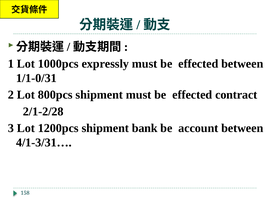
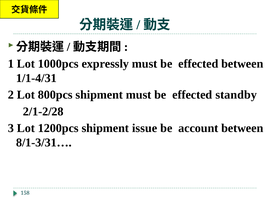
1/1-0/31: 1/1-0/31 -> 1/1-4/31
contract: contract -> standby
bank: bank -> issue
4/1-3/31…: 4/1-3/31… -> 8/1-3/31…
